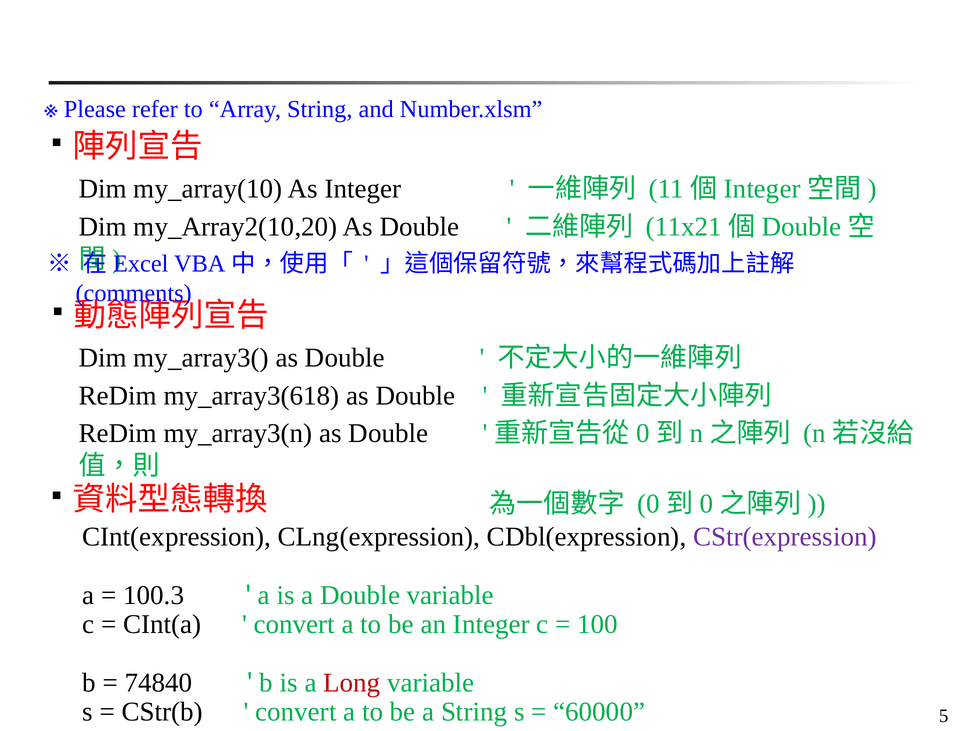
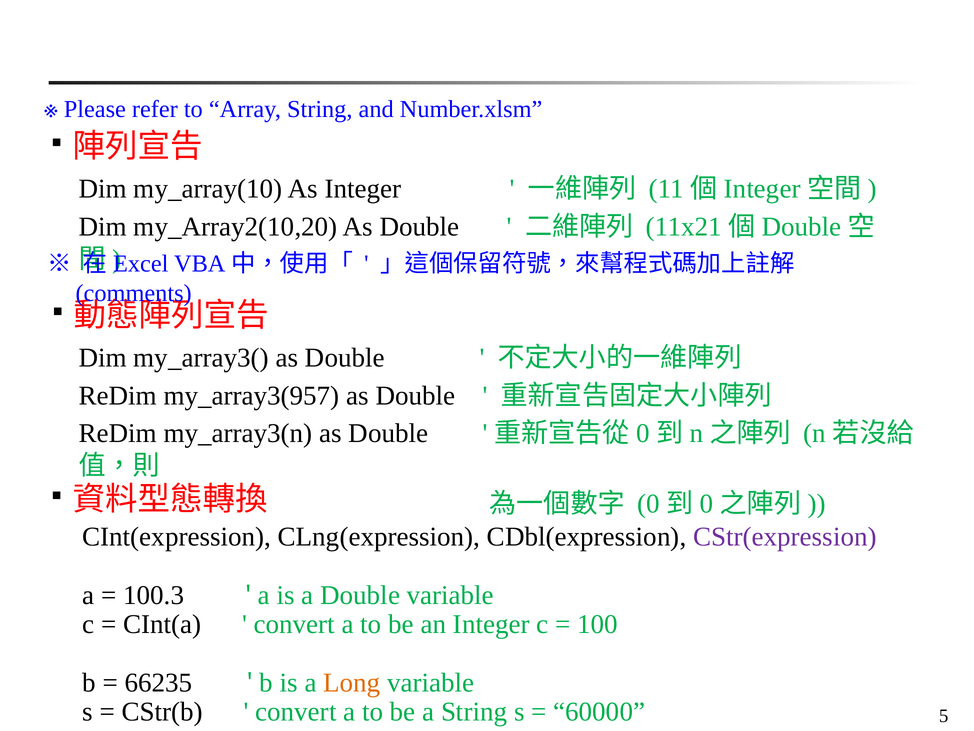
my_array3(618: my_array3(618 -> my_array3(957
74840: 74840 -> 66235
Long colour: red -> orange
